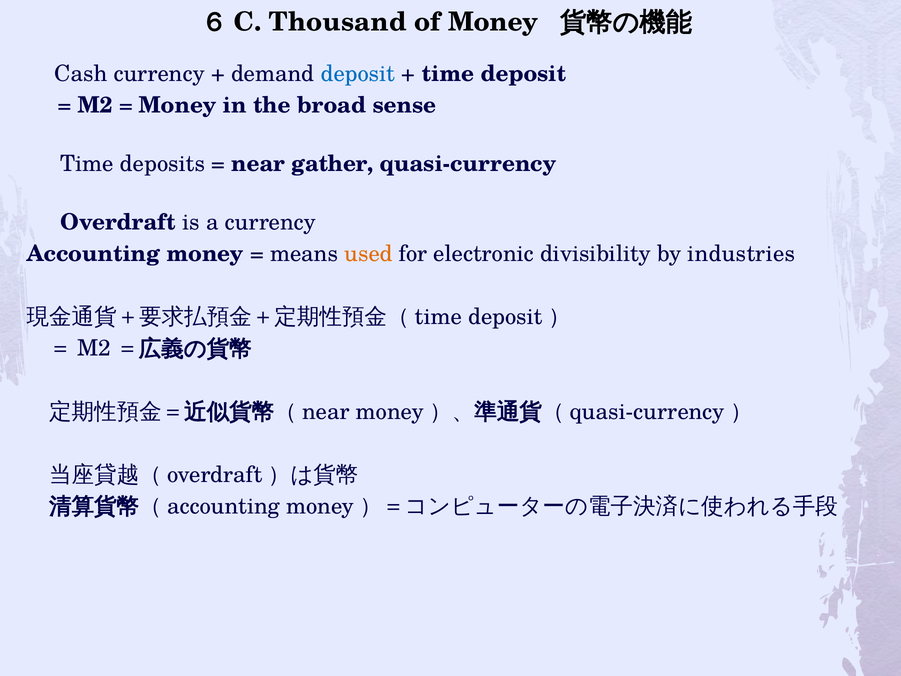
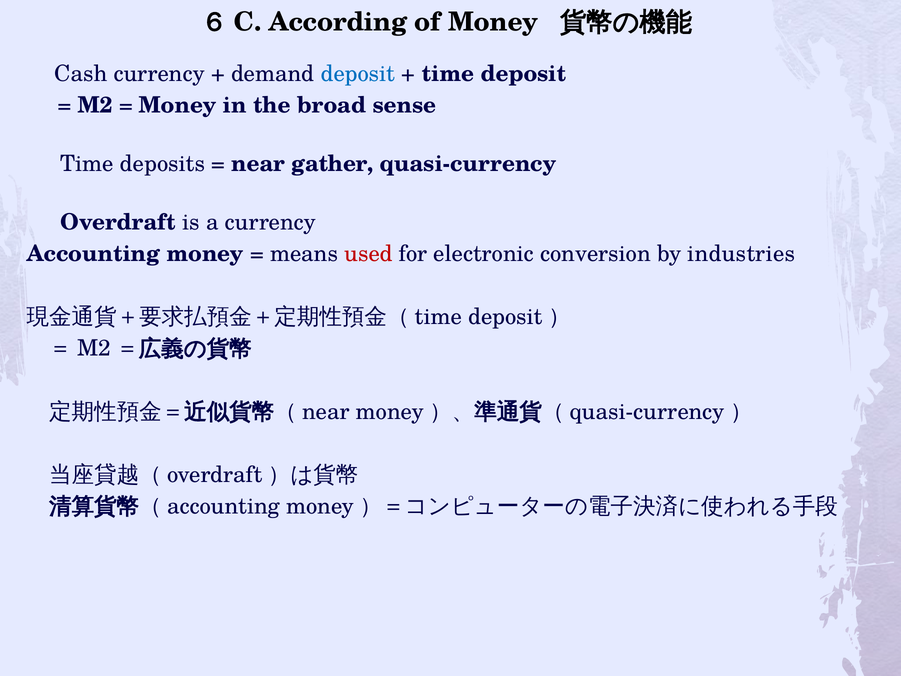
Thousand: Thousand -> According
used colour: orange -> red
divisibility: divisibility -> conversion
